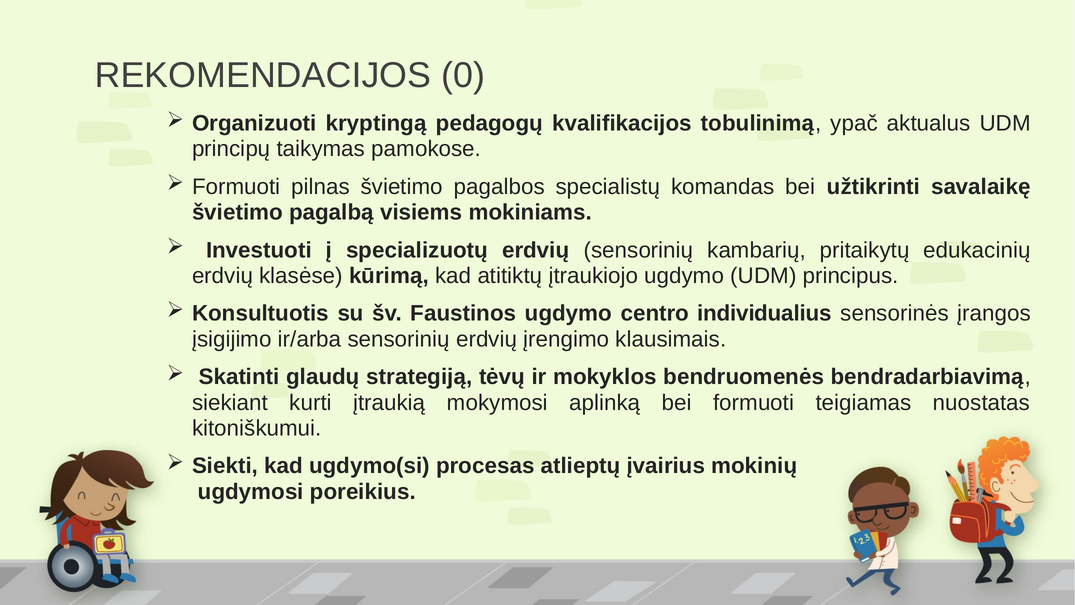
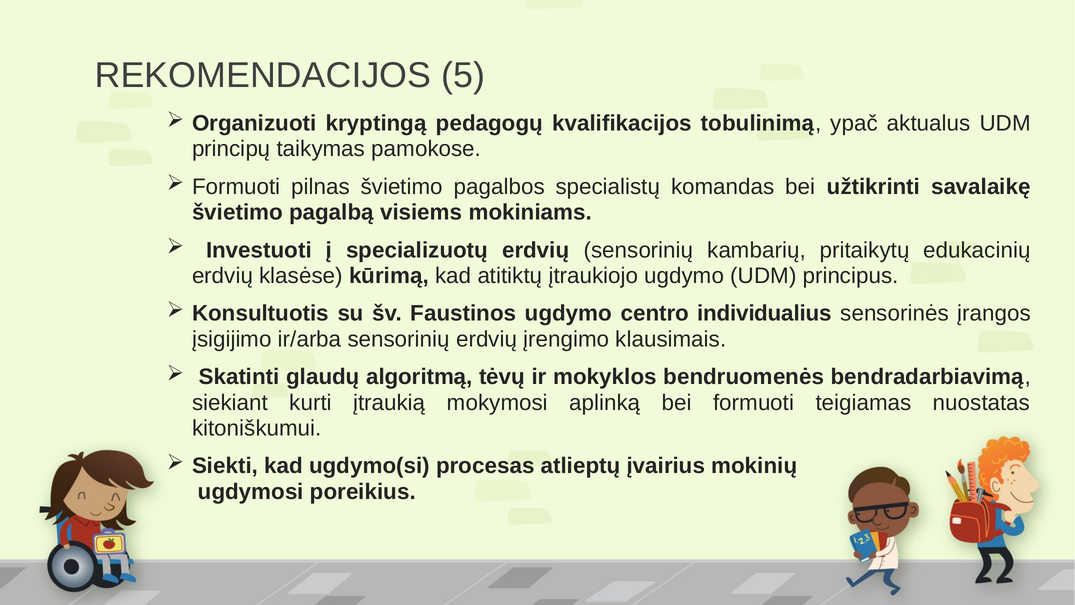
0: 0 -> 5
strategiją: strategiją -> algoritmą
